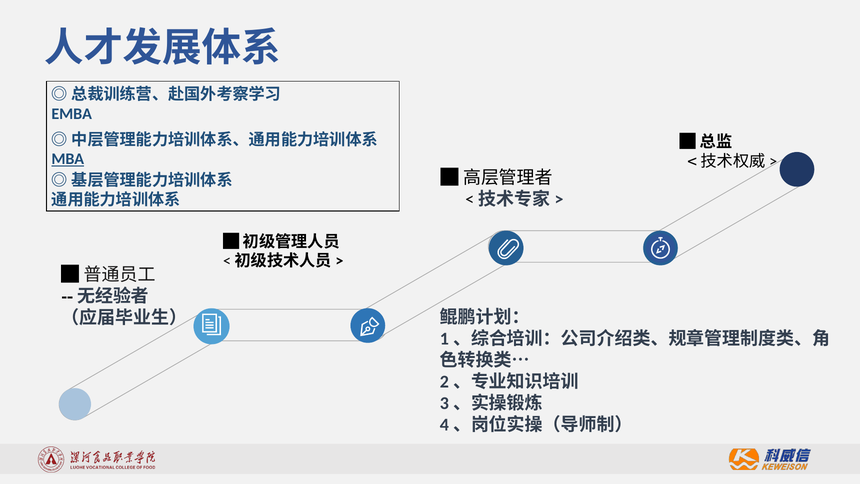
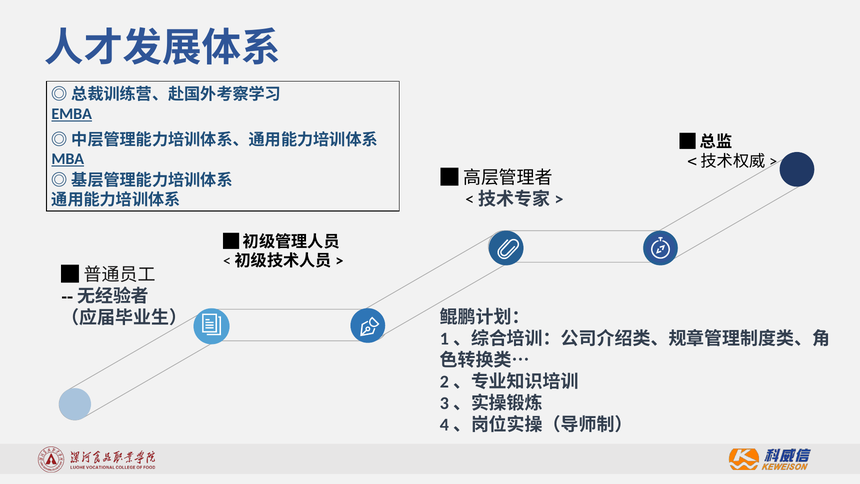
EMBA underline: none -> present
